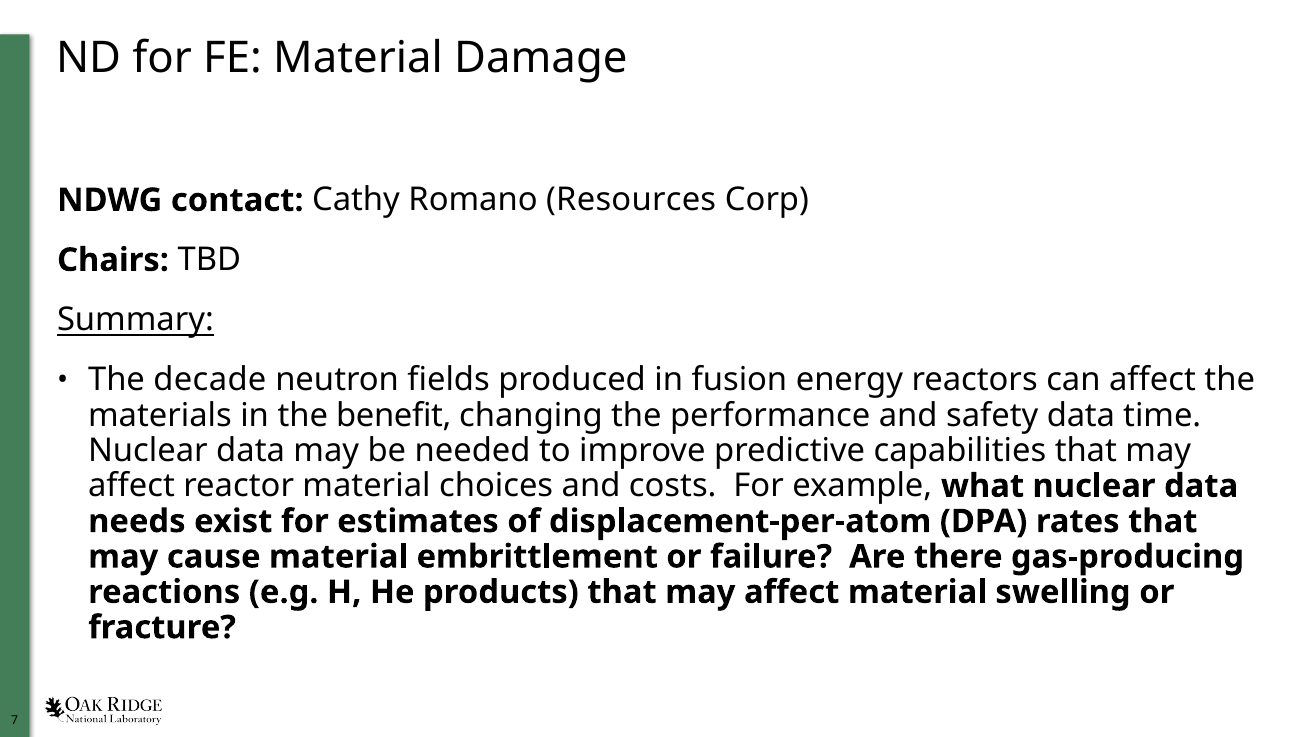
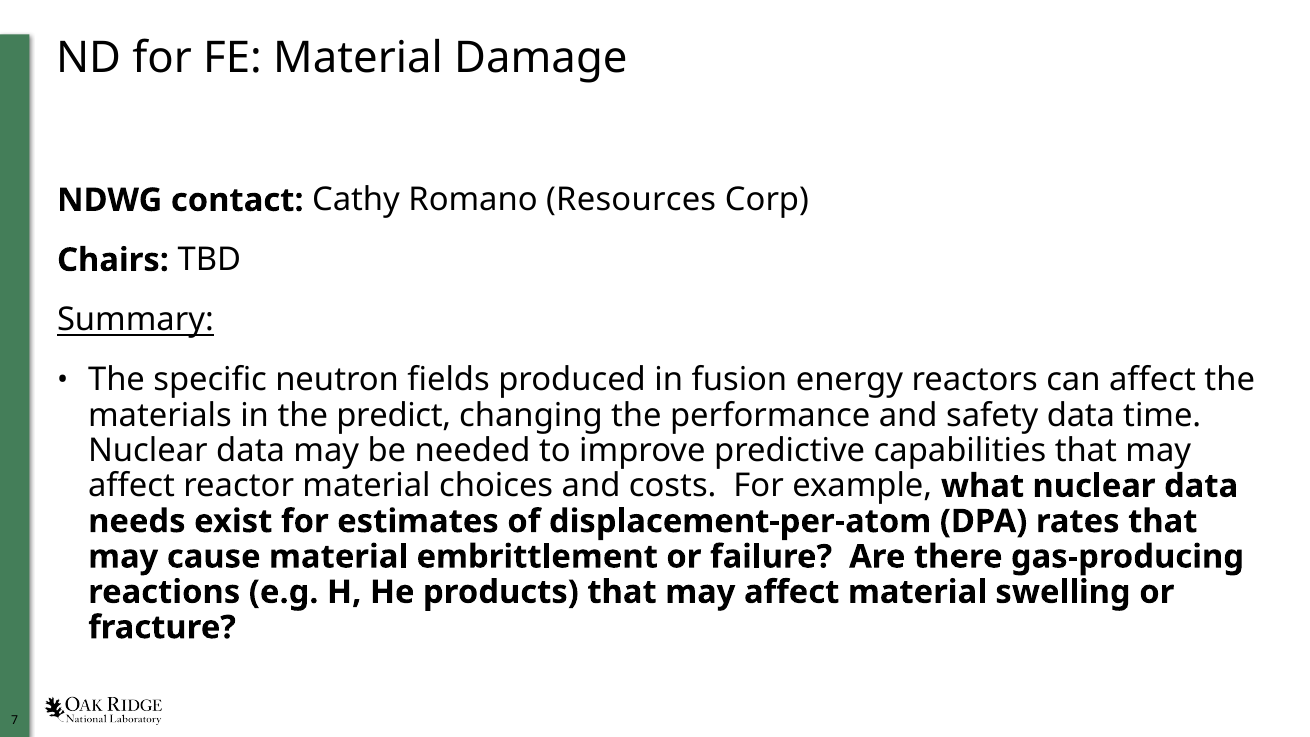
decade: decade -> specific
benefit: benefit -> predict
